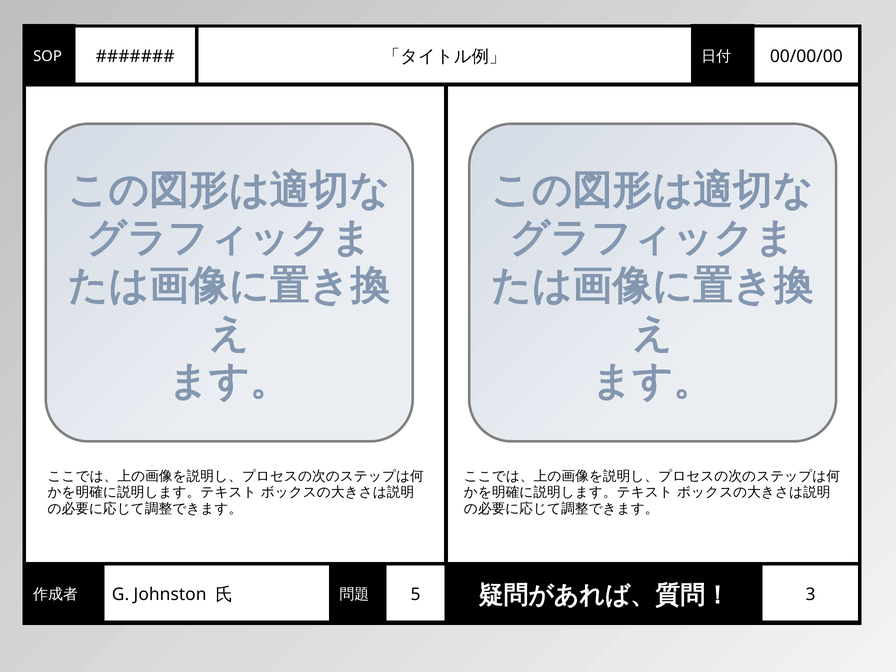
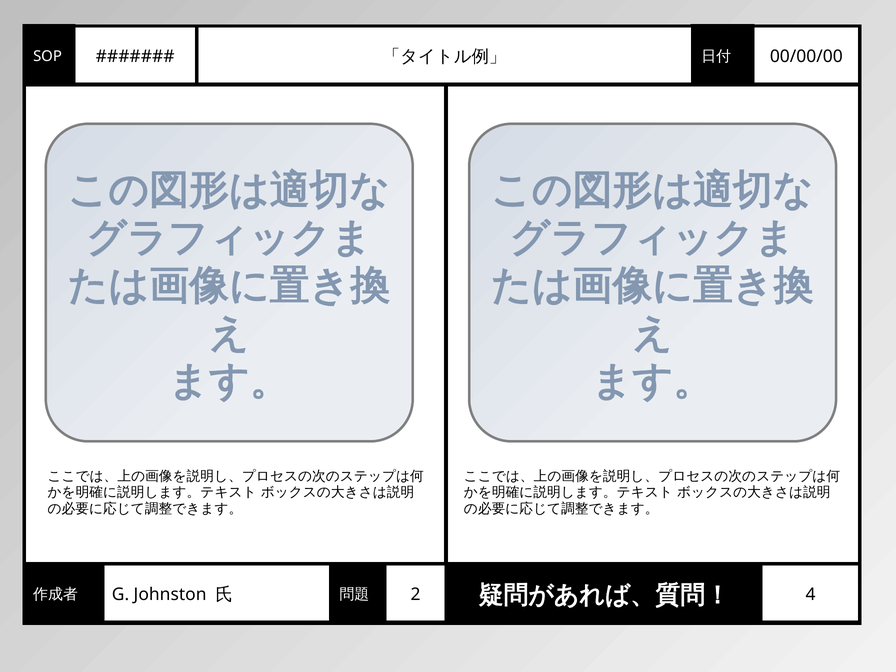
5: 5 -> 2
3: 3 -> 4
